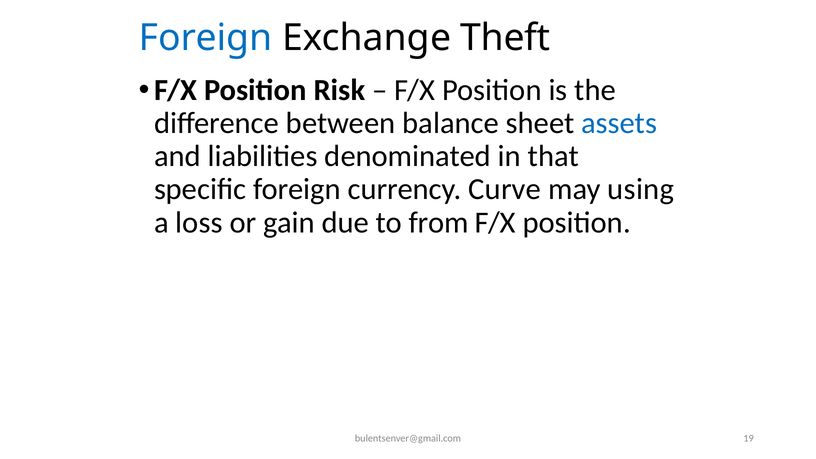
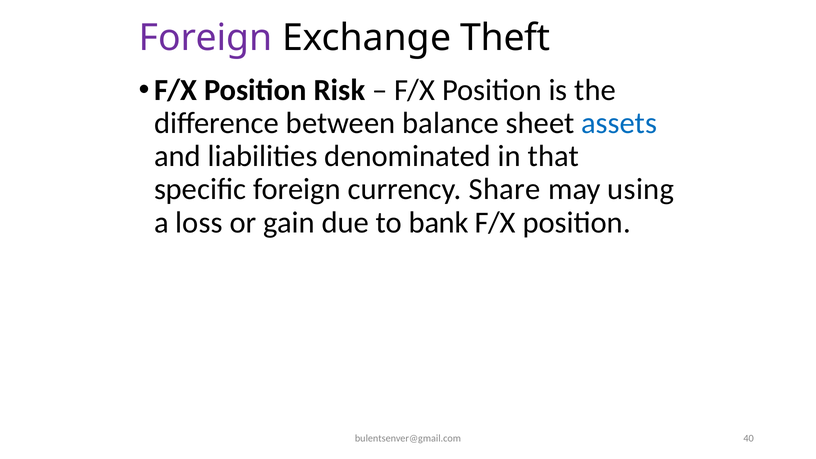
Foreign at (206, 38) colour: blue -> purple
Curve: Curve -> Share
from: from -> bank
19: 19 -> 40
